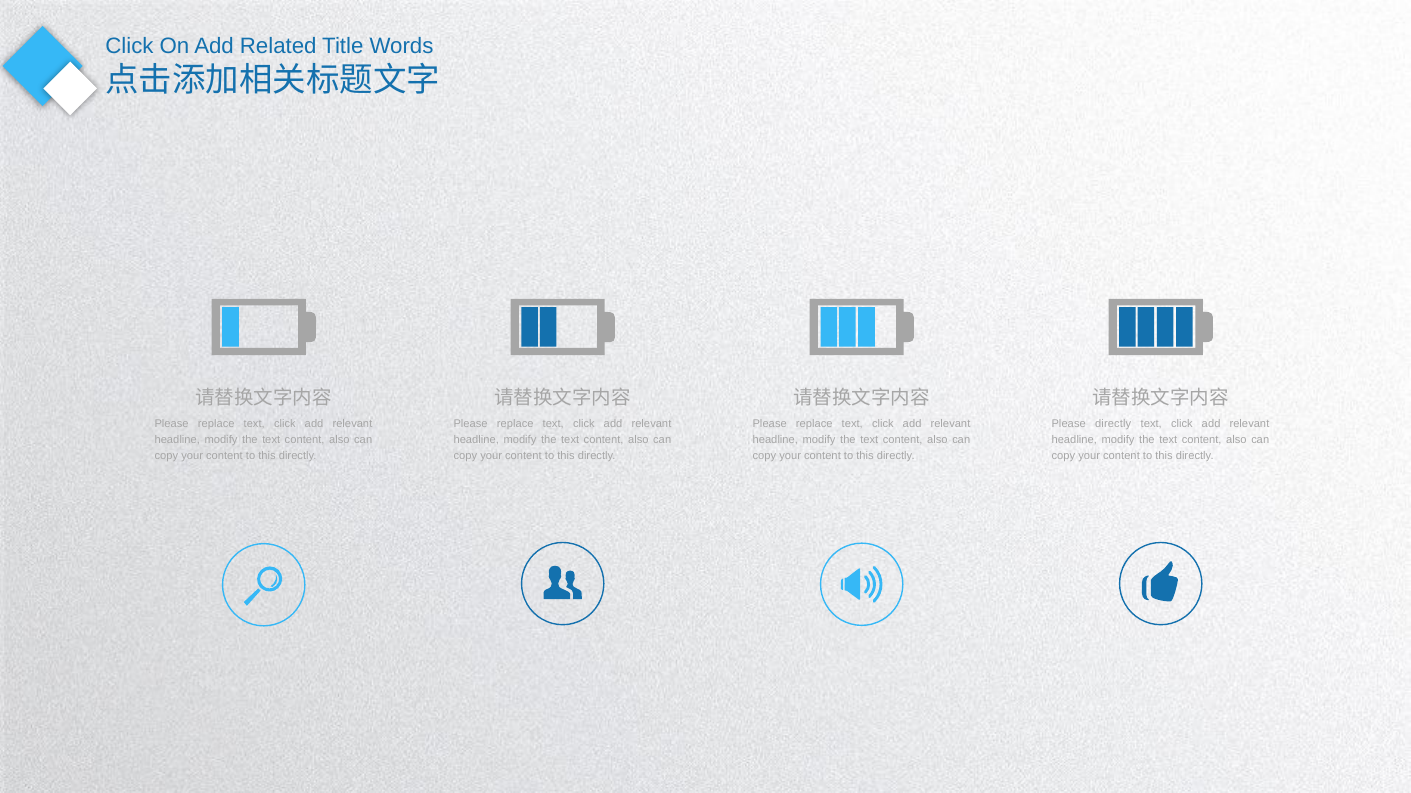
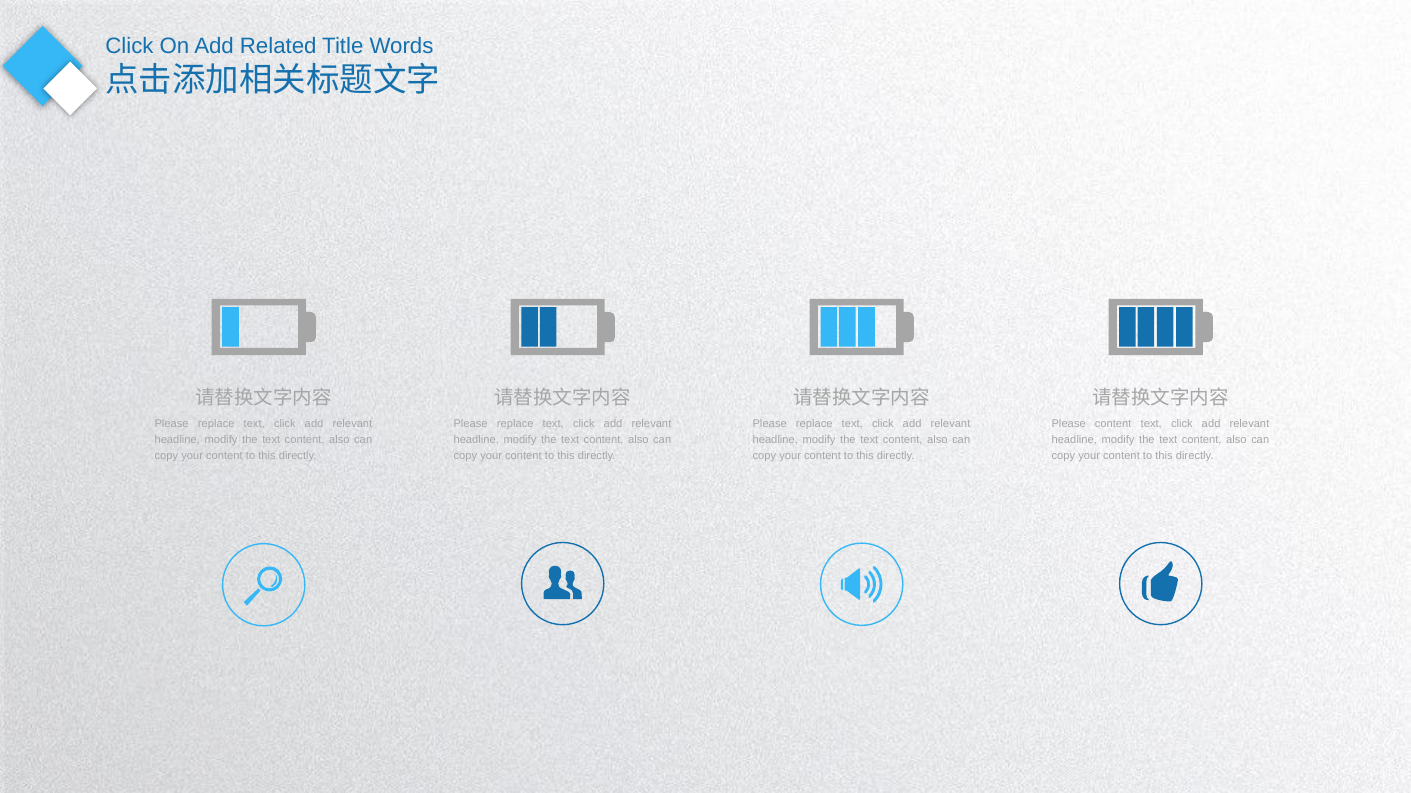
Please directly: directly -> content
